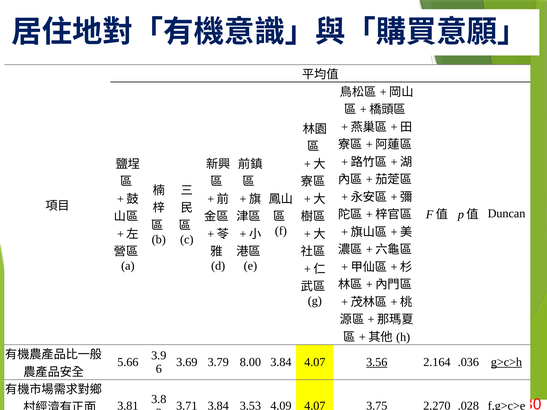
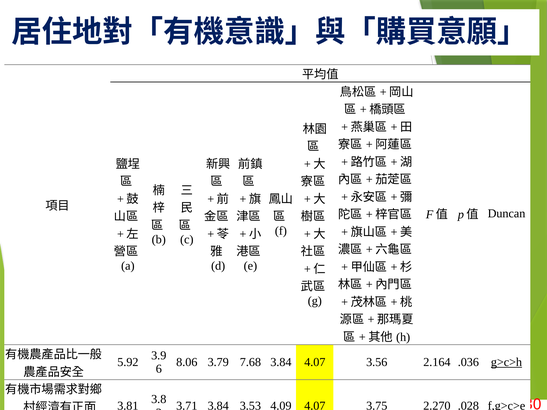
5.66: 5.66 -> 5.92
3.69: 3.69 -> 8.06
8.00: 8.00 -> 7.68
3.56 underline: present -> none
